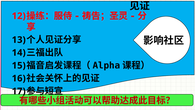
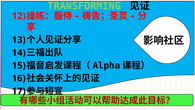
TRANSFORMING colour: light blue -> light green
